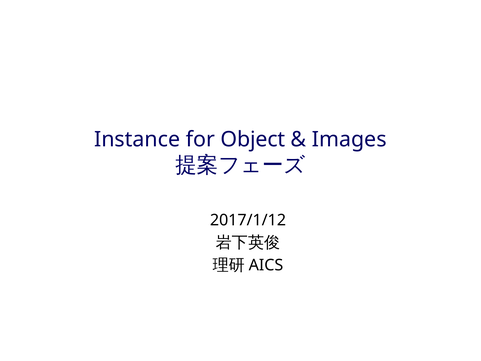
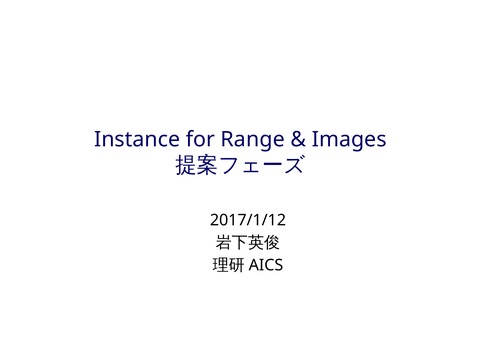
Object: Object -> Range
